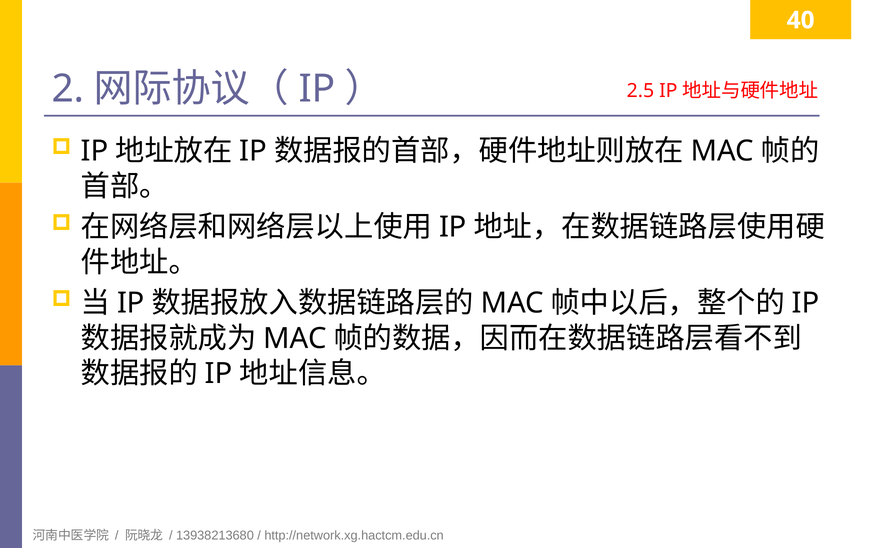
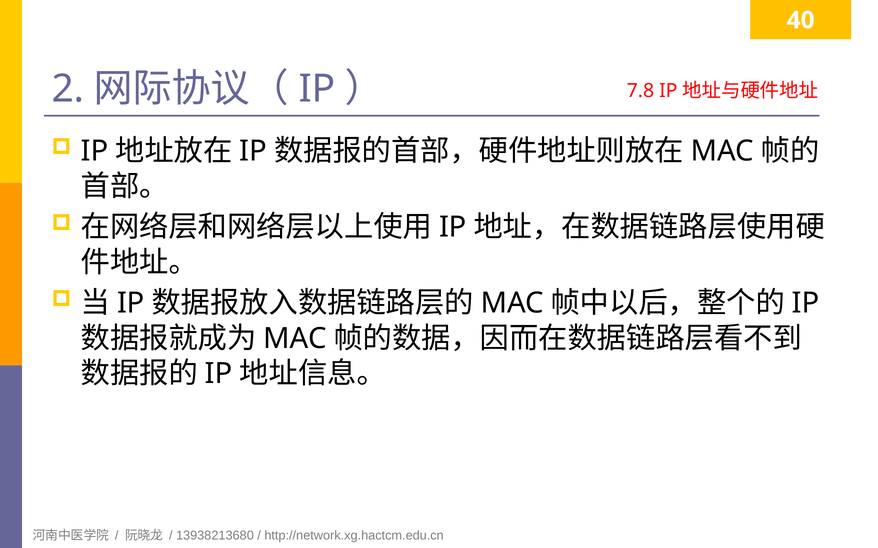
2.5: 2.5 -> 7.8
